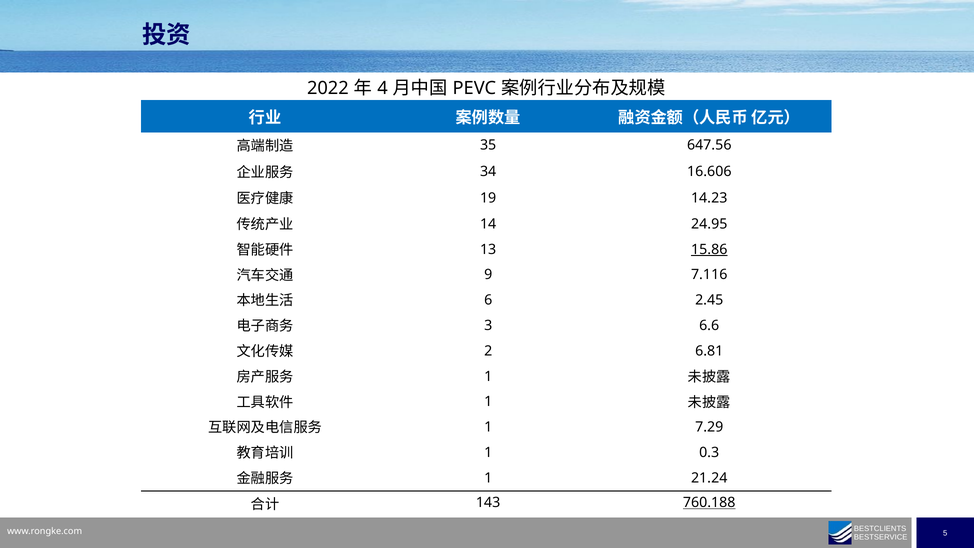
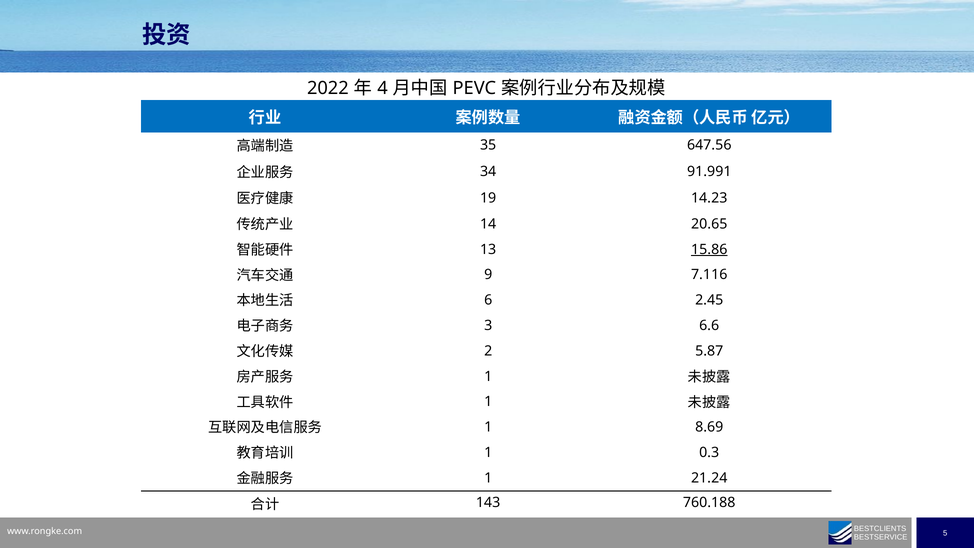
16.606: 16.606 -> 91.991
24.95: 24.95 -> 20.65
6.81: 6.81 -> 5.87
7.29: 7.29 -> 8.69
760.188 underline: present -> none
